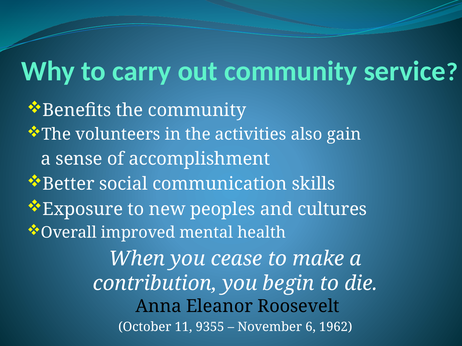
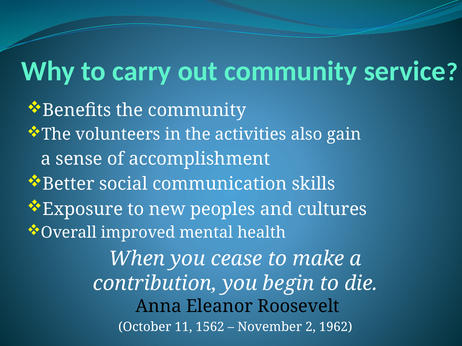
9355: 9355 -> 1562
6: 6 -> 2
